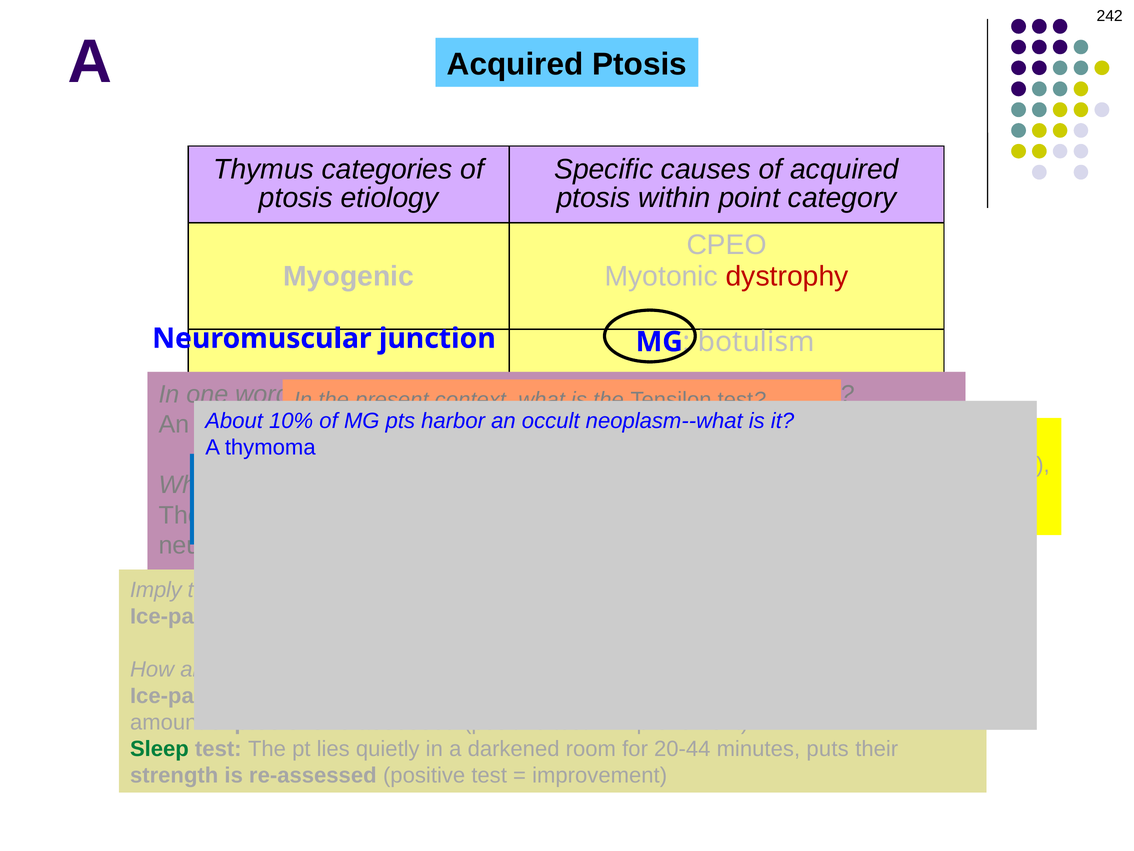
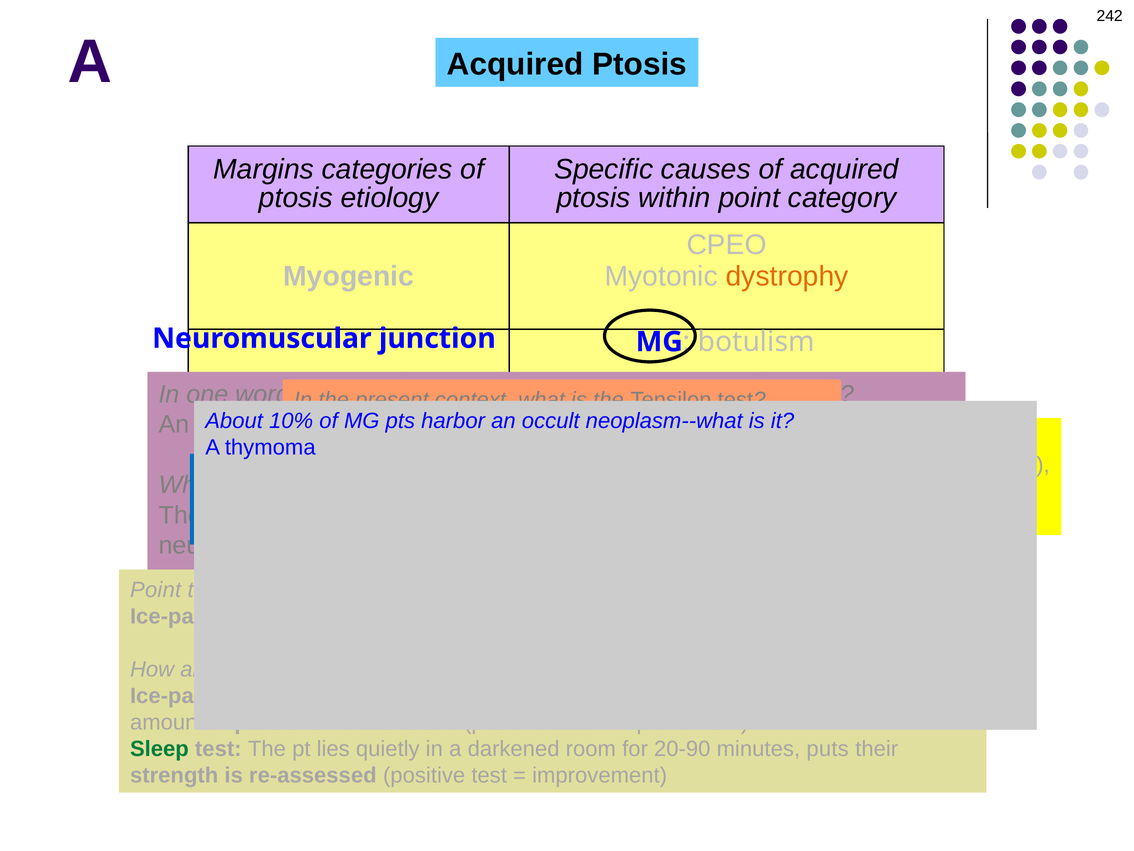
Thymus at (264, 169): Thymus -> Margins
dystrophy colour: red -> orange
Imply at (156, 590): Imply -> Point
20-44: 20-44 -> 20-90
